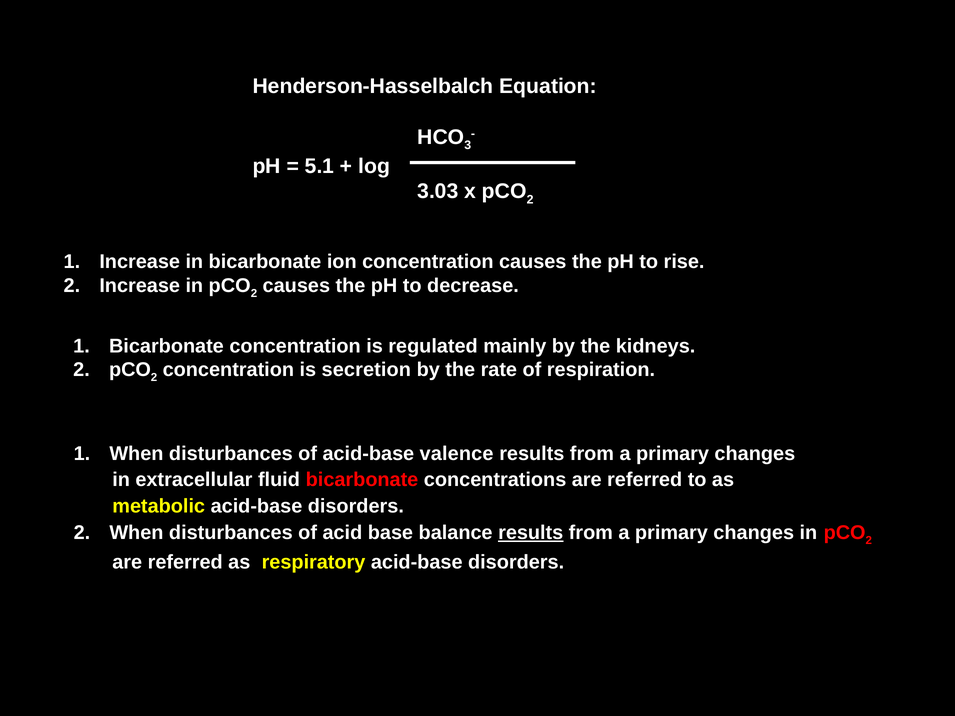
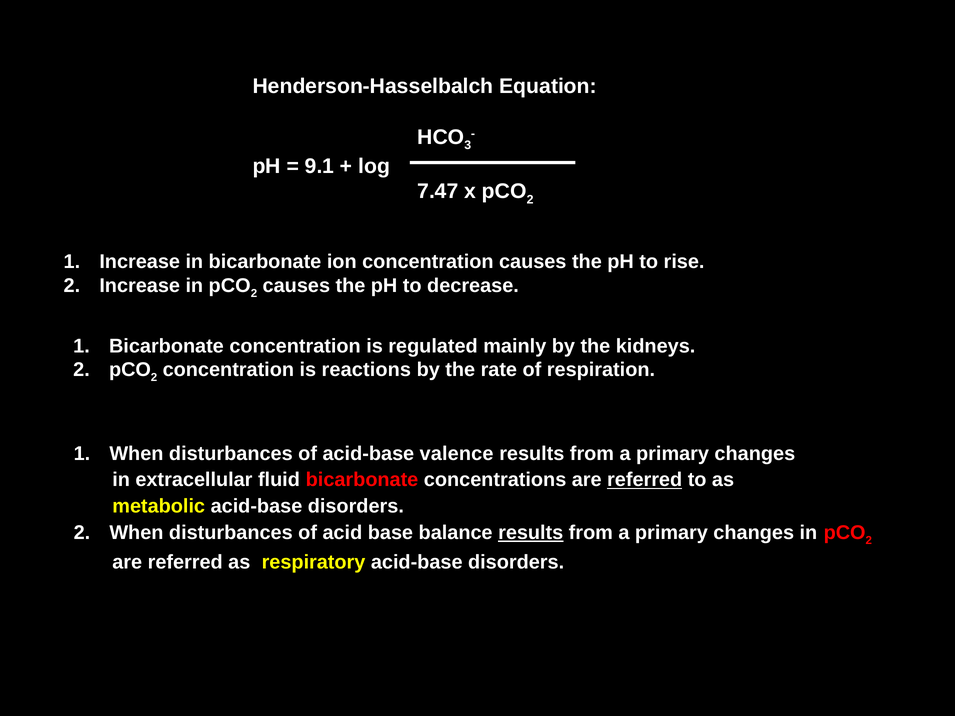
5.1: 5.1 -> 9.1
3.03: 3.03 -> 7.47
secretion: secretion -> reactions
referred at (645, 480) underline: none -> present
